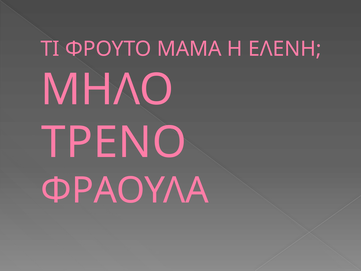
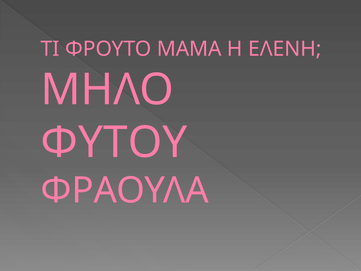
ΤΡΕΝΟ: ΤΡΕΝΟ -> ΦΥΤΟΥ
